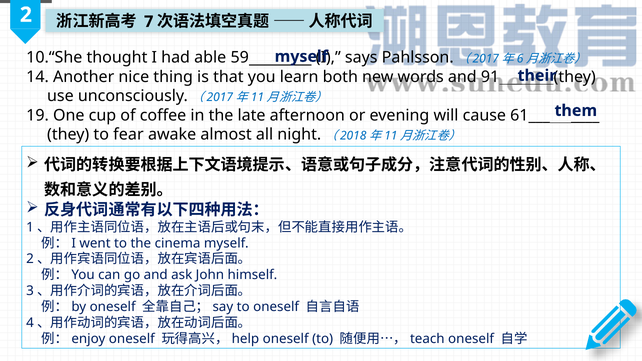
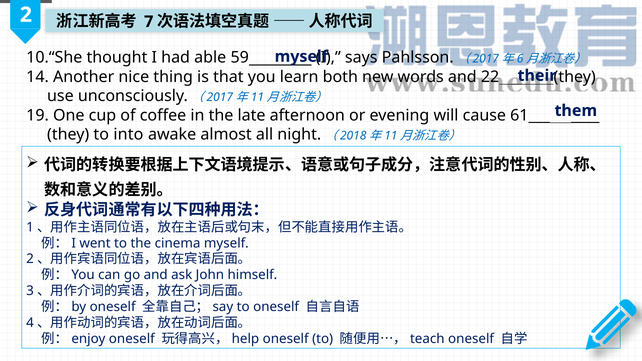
91: 91 -> 22
fear: fear -> into
